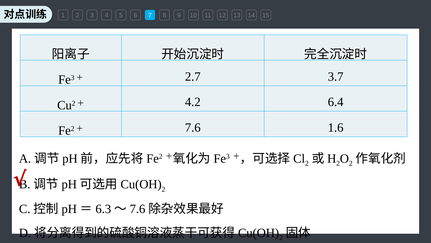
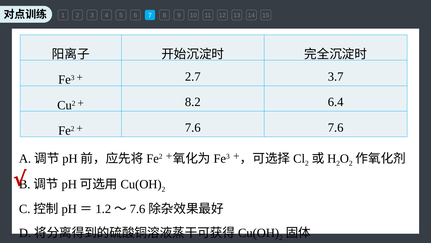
4.2: 4.2 -> 8.2
7.6 1.6: 1.6 -> 7.6
6.3: 6.3 -> 1.2
